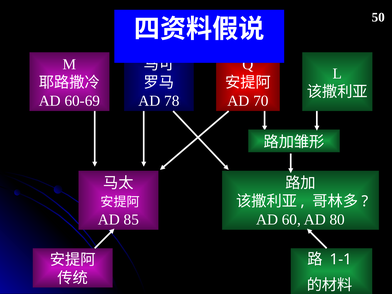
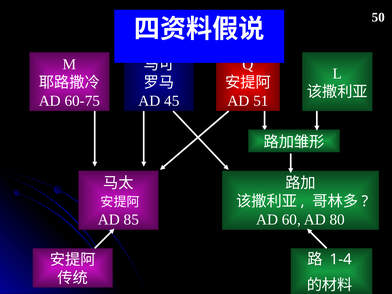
60-69: 60-69 -> 60-75
78: 78 -> 45
AD 70: 70 -> 51
1-1: 1-1 -> 1-4
